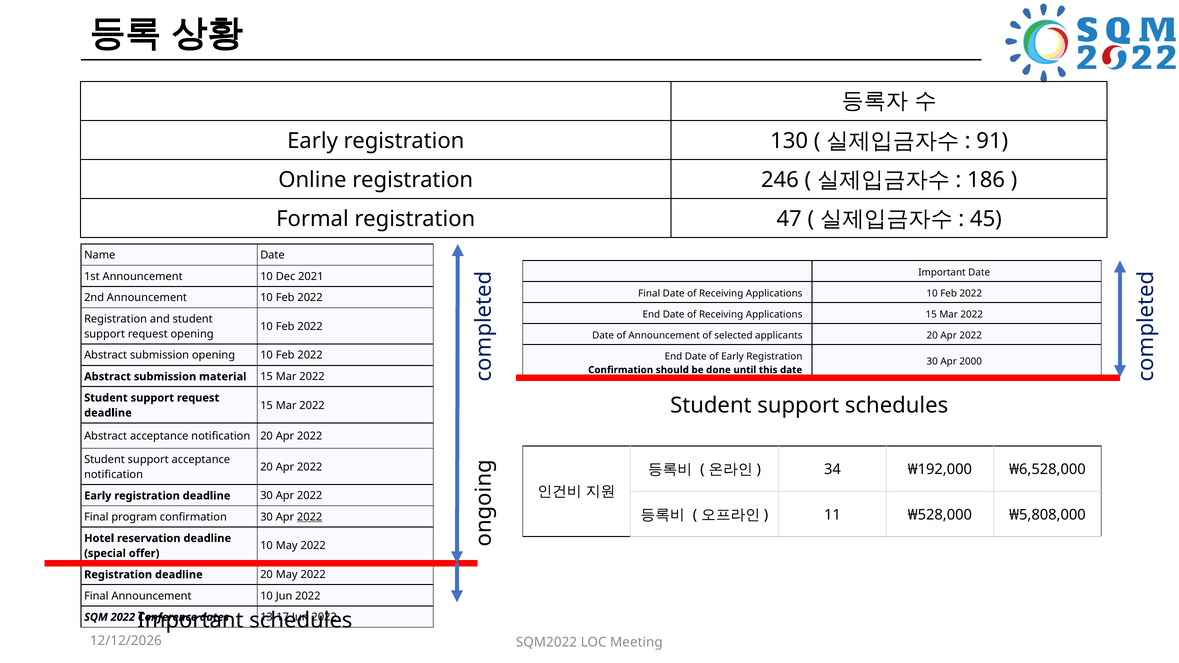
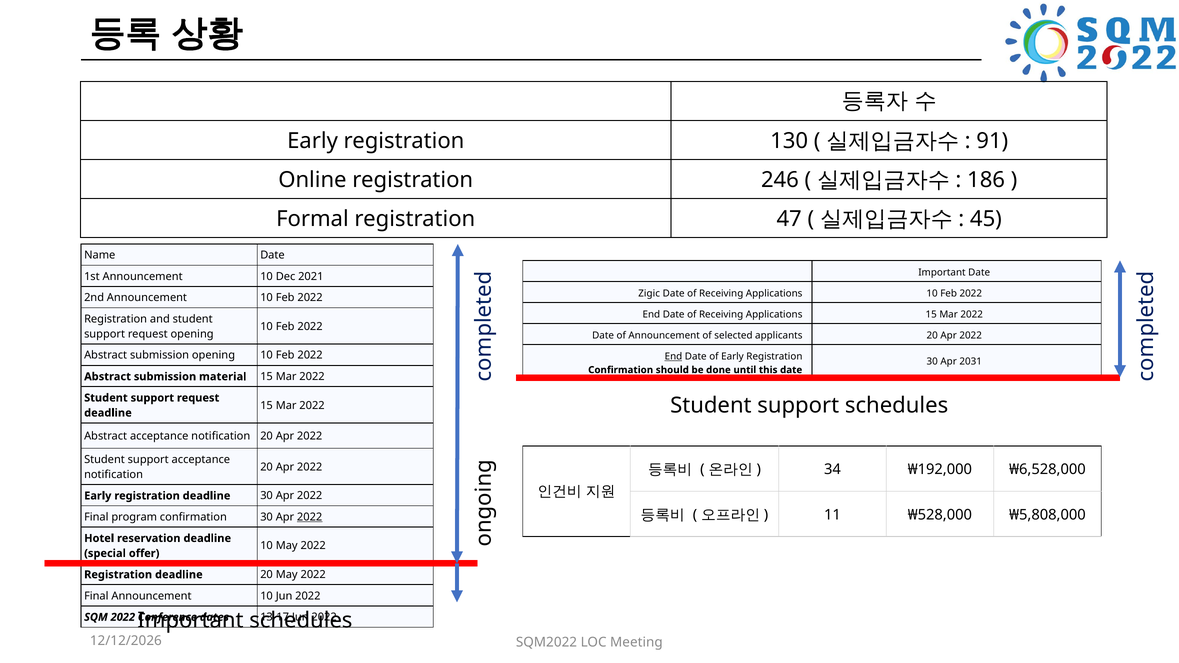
Final at (649, 293): Final -> Zigic
End at (673, 356) underline: none -> present
2000: 2000 -> 2031
